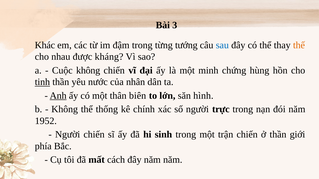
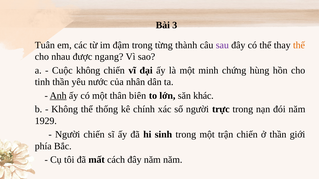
Khác: Khác -> Tuân
tướng: tướng -> thành
sau colour: blue -> purple
kháng: kháng -> ngang
tinh underline: present -> none
hình: hình -> khác
1952: 1952 -> 1929
